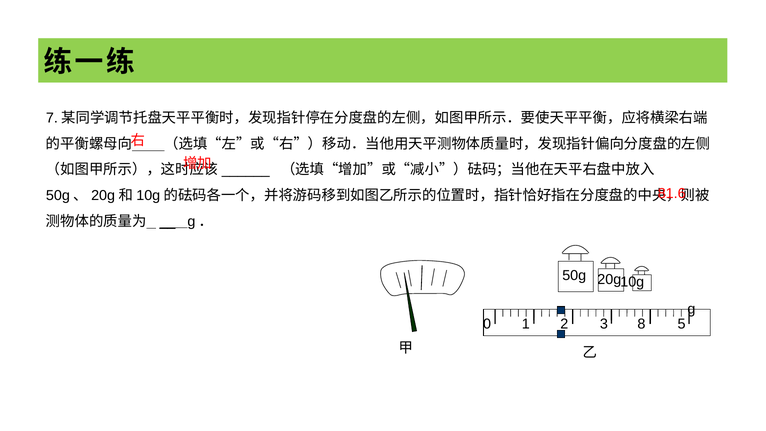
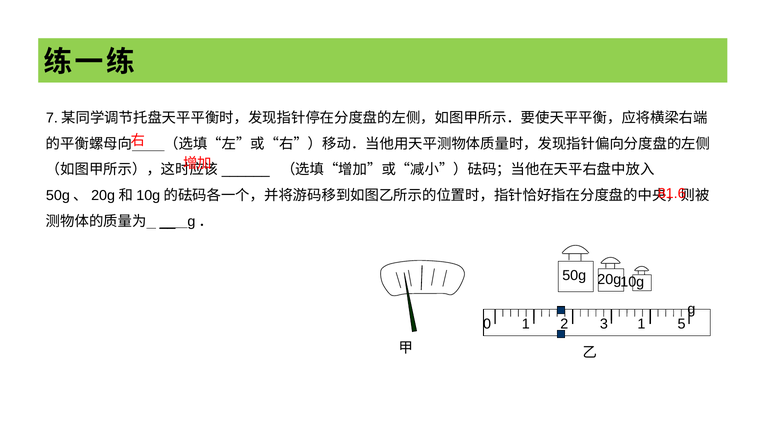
3 8: 8 -> 1
